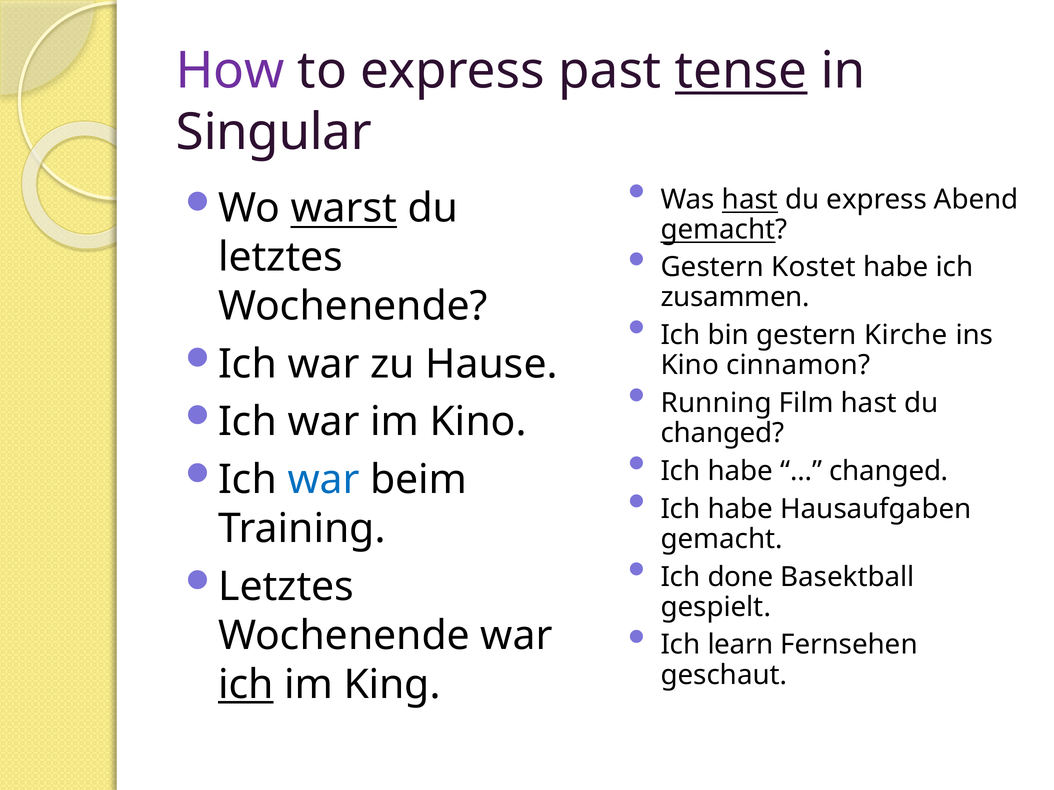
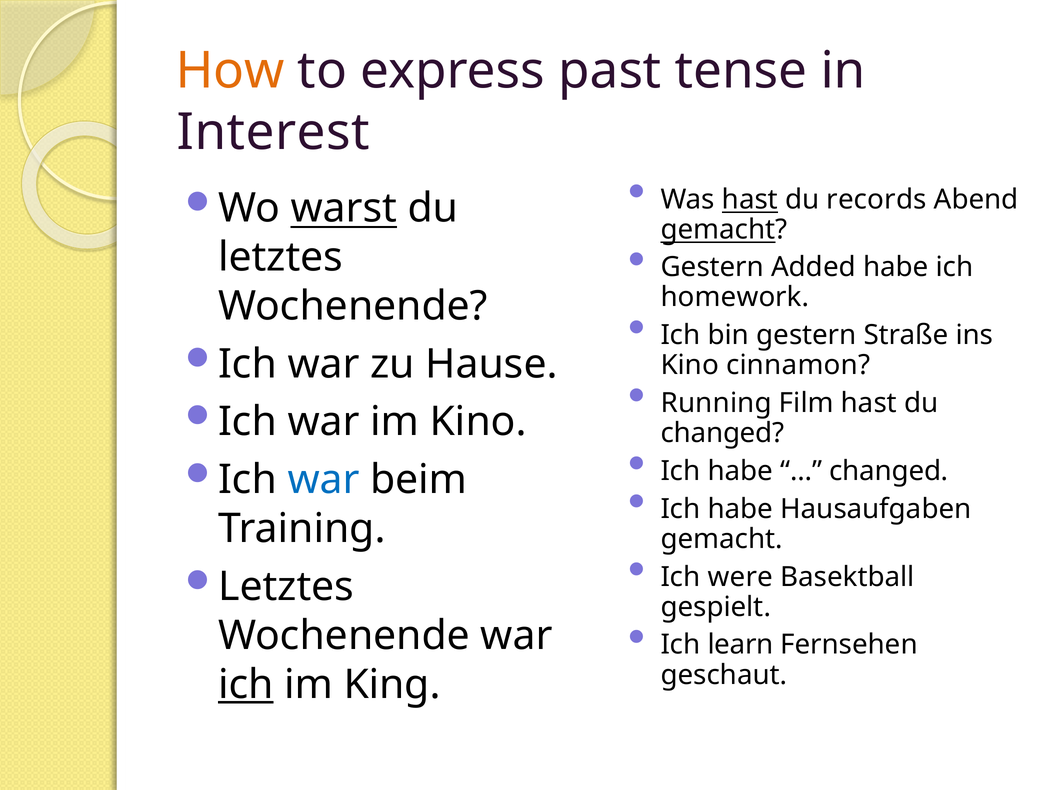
How colour: purple -> orange
tense underline: present -> none
Singular: Singular -> Interest
du express: express -> records
Kostet: Kostet -> Added
zusammen: zusammen -> homework
Kirche: Kirche -> Straße
done: done -> were
